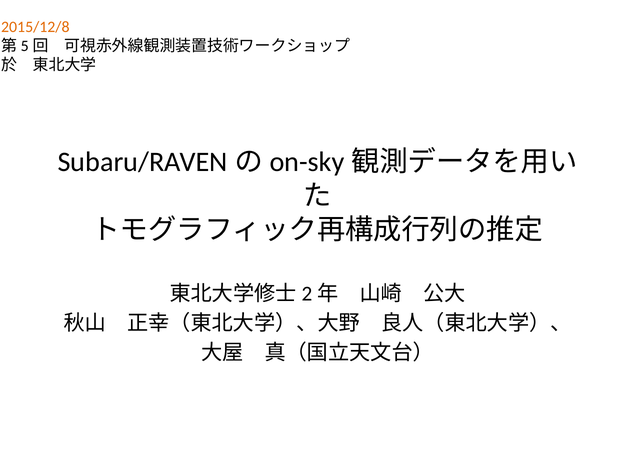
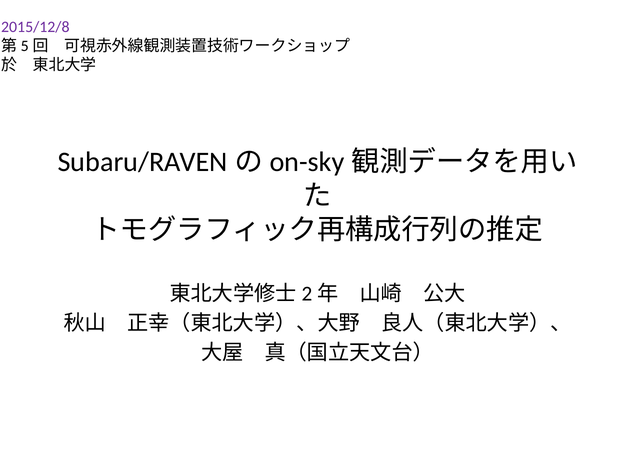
2015/12/8 colour: orange -> purple
